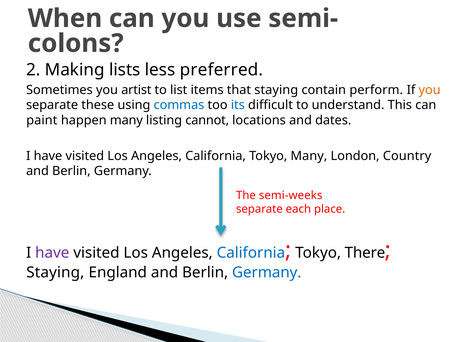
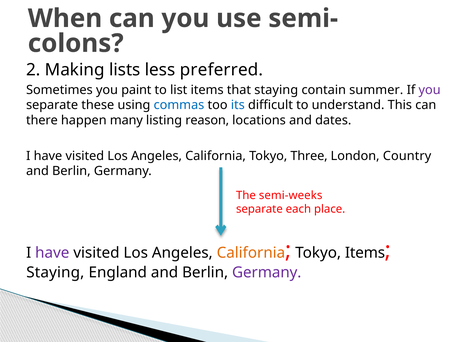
artist: artist -> paint
perform: perform -> summer
you at (430, 90) colour: orange -> purple
paint: paint -> there
cannot: cannot -> reason
Tokyo Many: Many -> Three
California at (251, 253) colour: blue -> orange
Tokyo There: There -> Items
Germany at (267, 273) colour: blue -> purple
